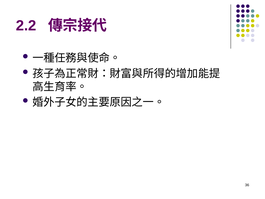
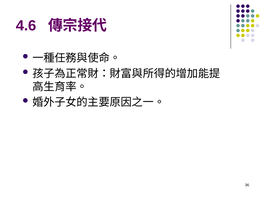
2.2: 2.2 -> 4.6
